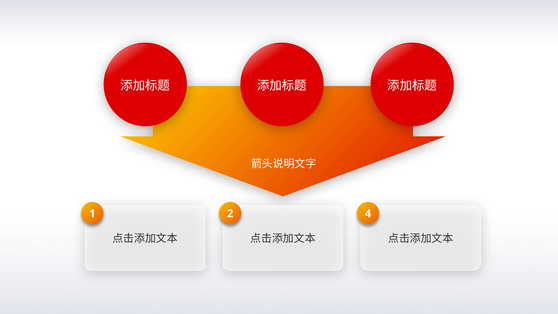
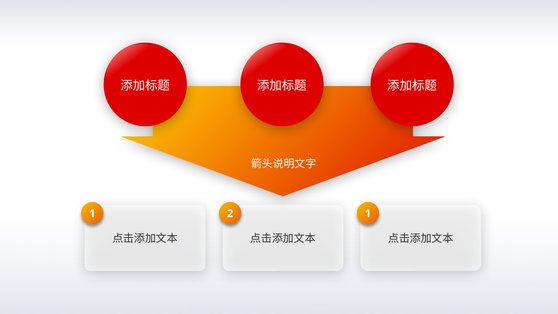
2 4: 4 -> 1
